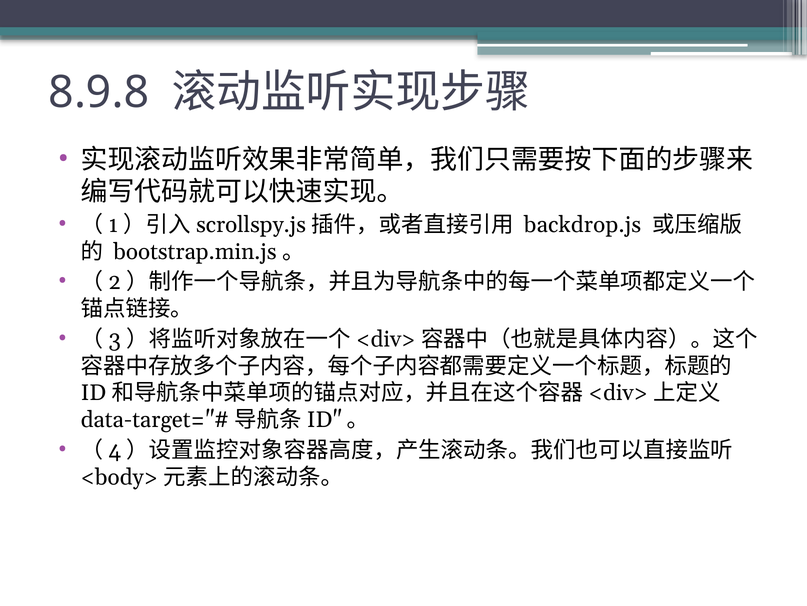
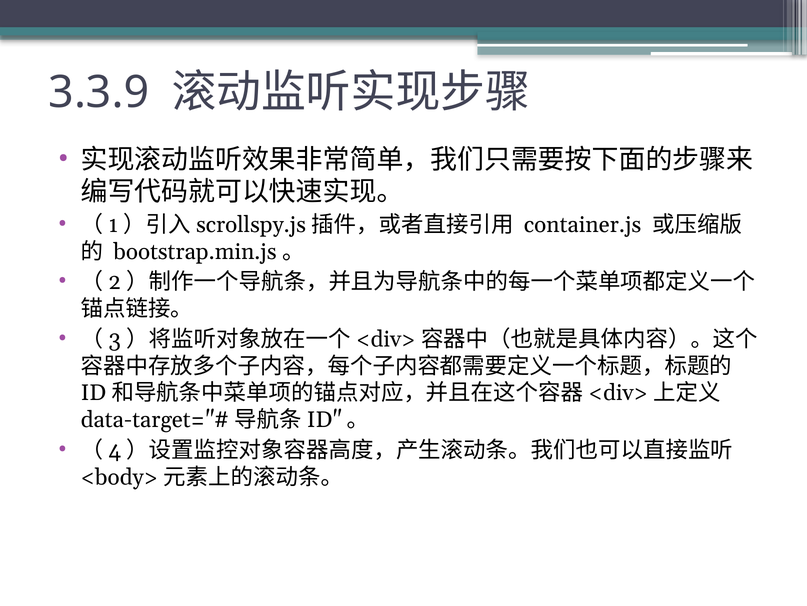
8.9.8: 8.9.8 -> 3.3.9
backdrop.js: backdrop.js -> container.js
